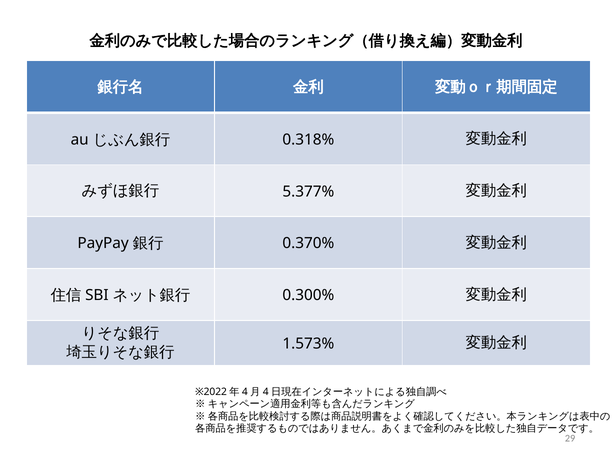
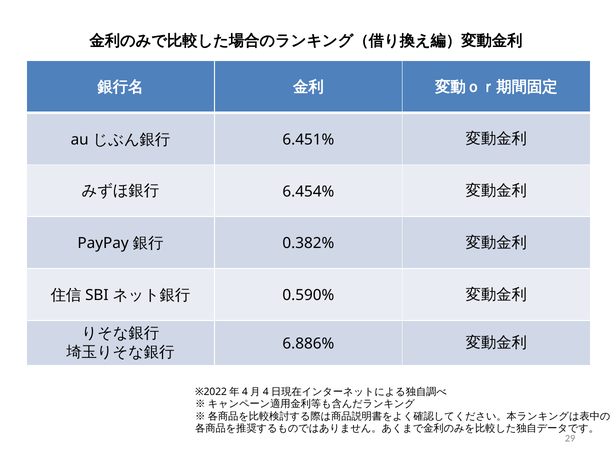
0.318%: 0.318% -> 6.451%
5.377%: 5.377% -> 6.454%
0.370%: 0.370% -> 0.382%
0.300%: 0.300% -> 0.590%
1.573%: 1.573% -> 6.886%
